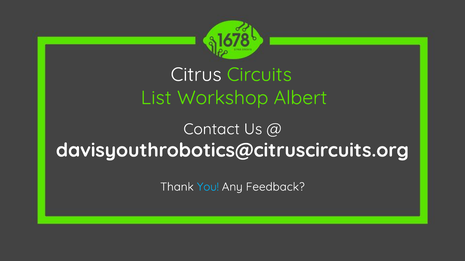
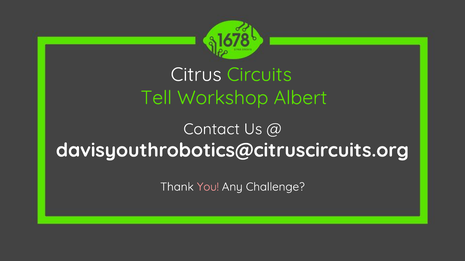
List: List -> Tell
You colour: light blue -> pink
Feedback: Feedback -> Challenge
